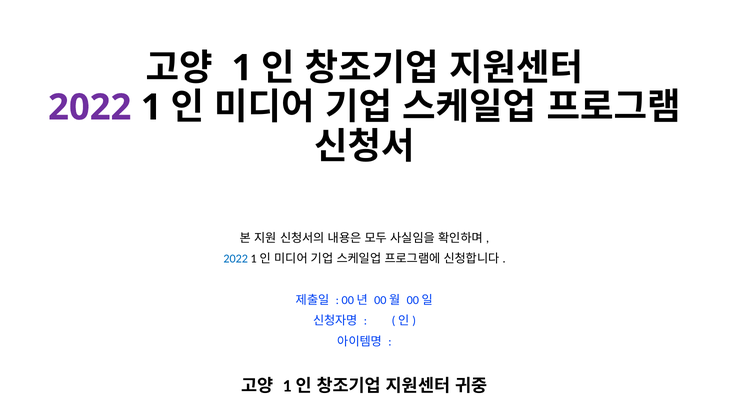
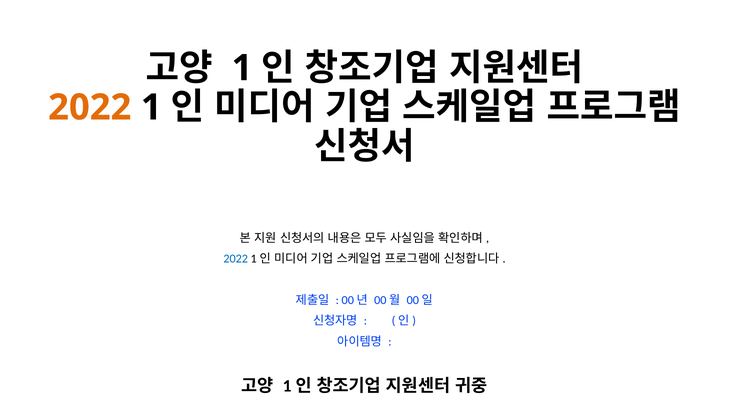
2022 at (90, 107) colour: purple -> orange
